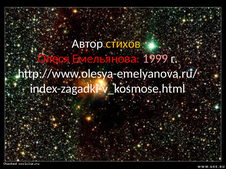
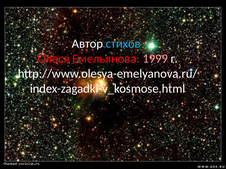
стихов colour: yellow -> light blue
